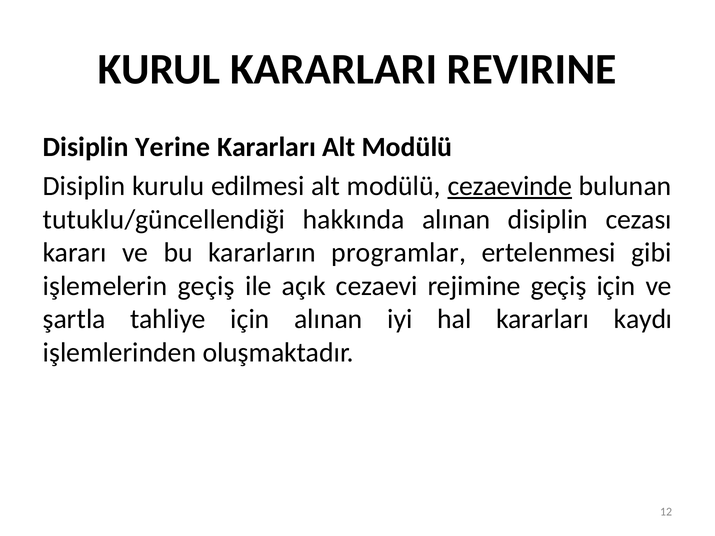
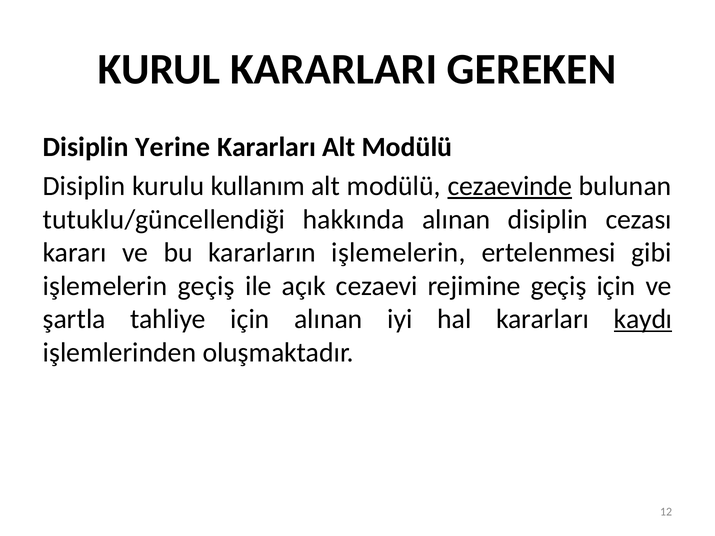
REVIRINE: REVIRINE -> GEREKEN
edilmesi: edilmesi -> kullanım
kararların programlar: programlar -> işlemelerin
kaydı underline: none -> present
